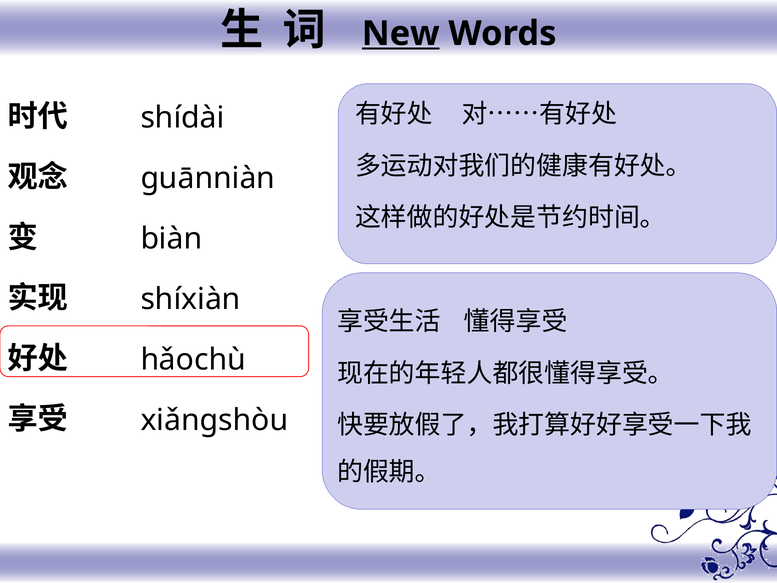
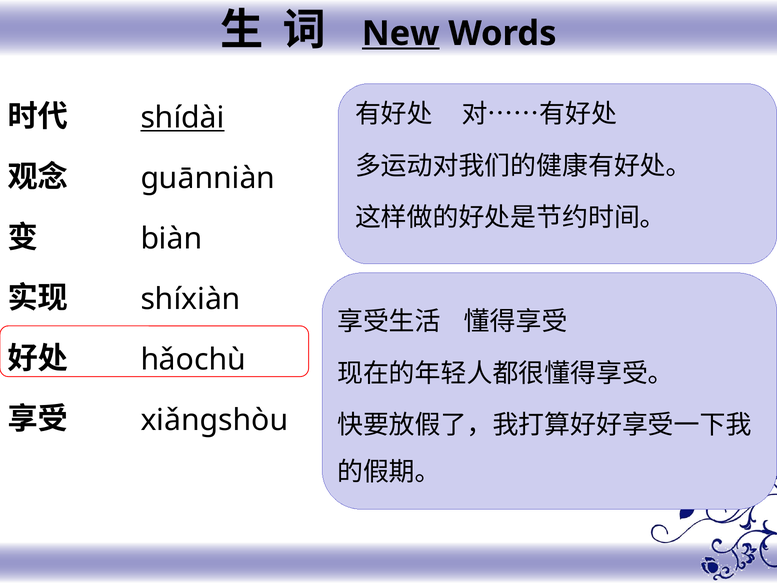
shídài underline: none -> present
